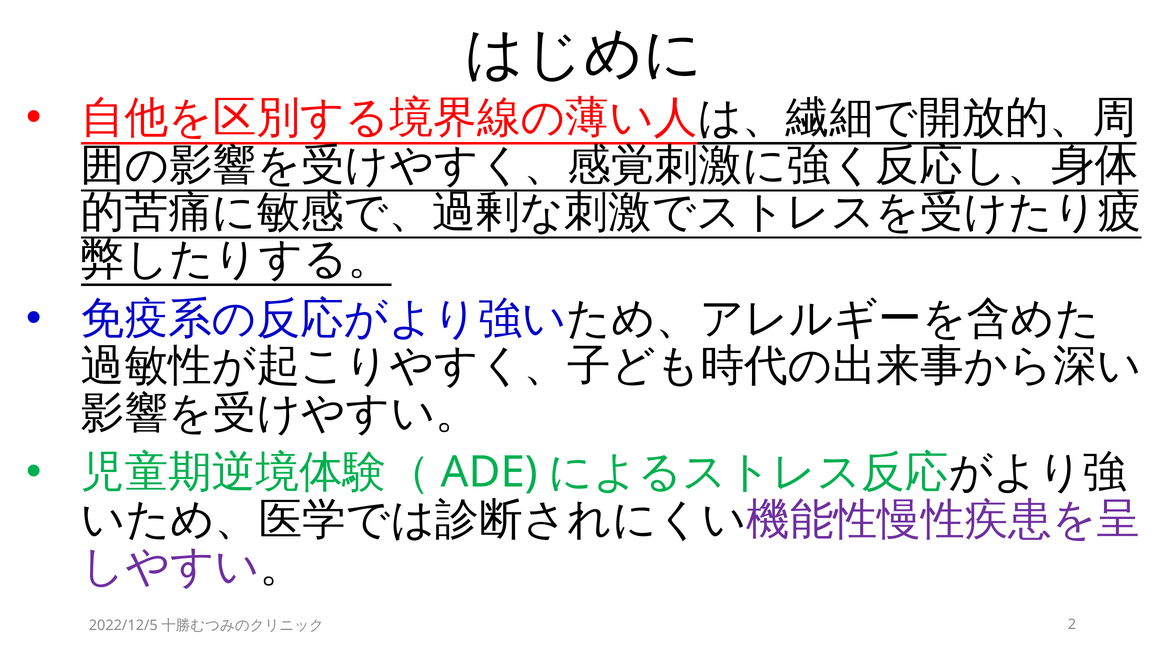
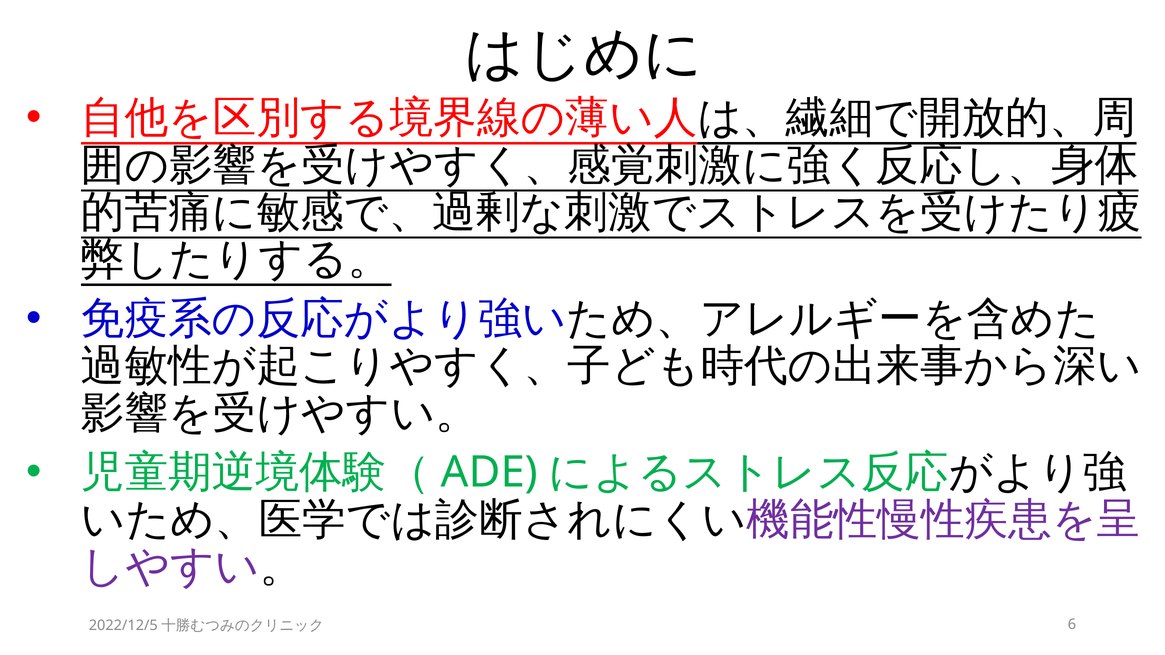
2: 2 -> 6
